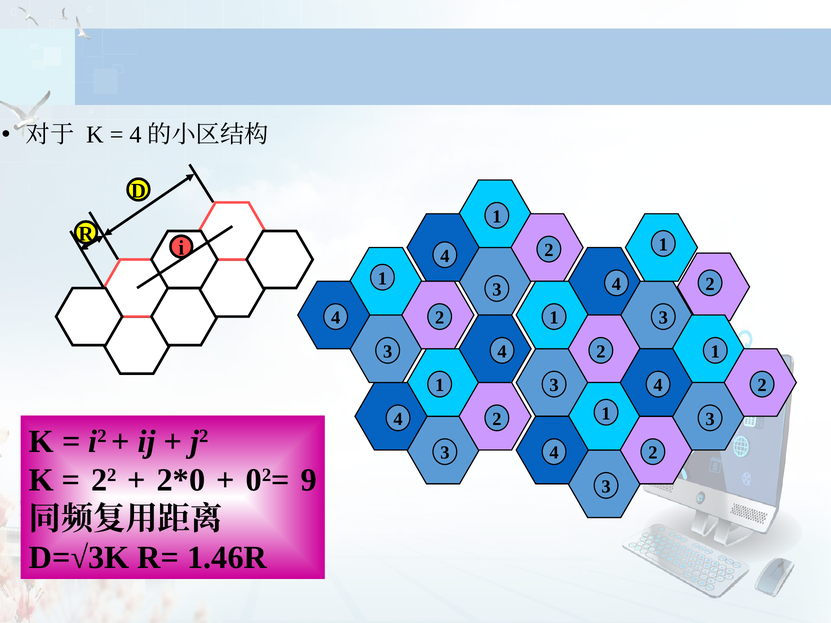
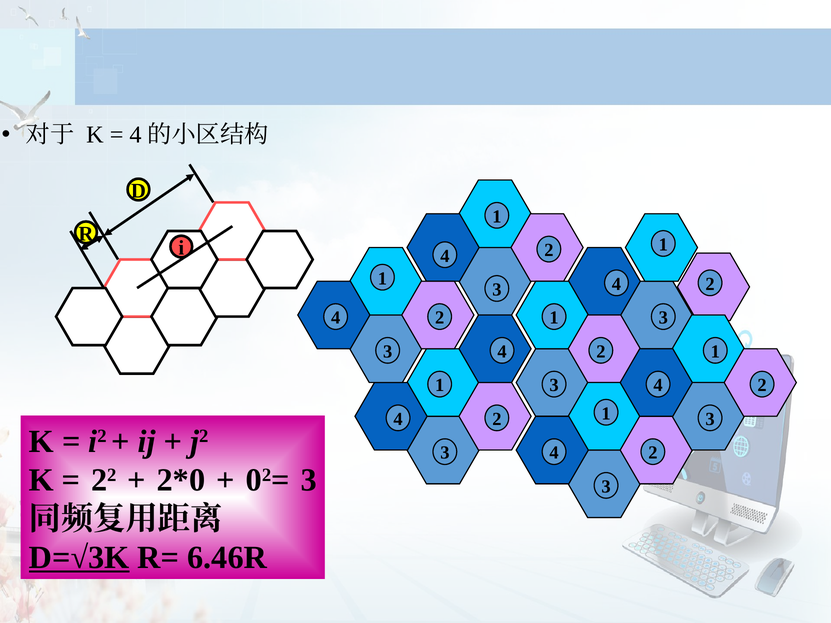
02= 9: 9 -> 3
D=√3K underline: none -> present
1.46R: 1.46R -> 6.46R
